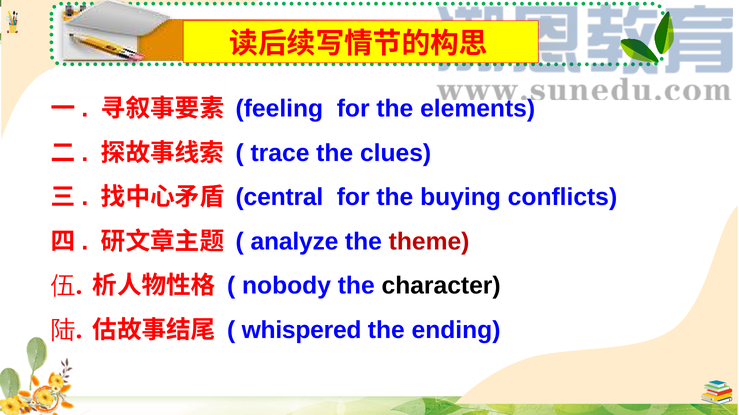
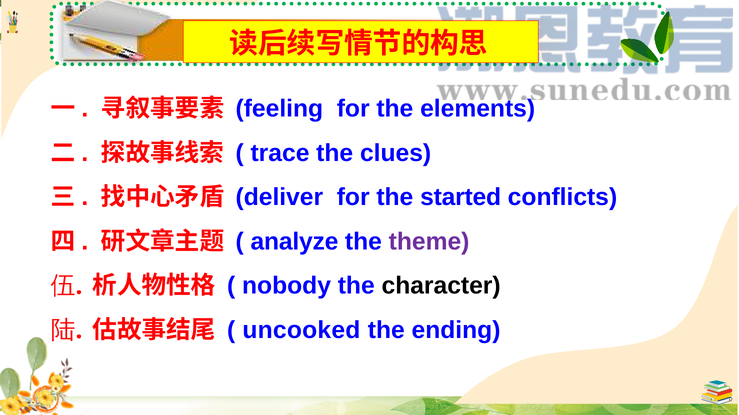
central: central -> deliver
buying: buying -> started
theme colour: red -> purple
whispered: whispered -> uncooked
